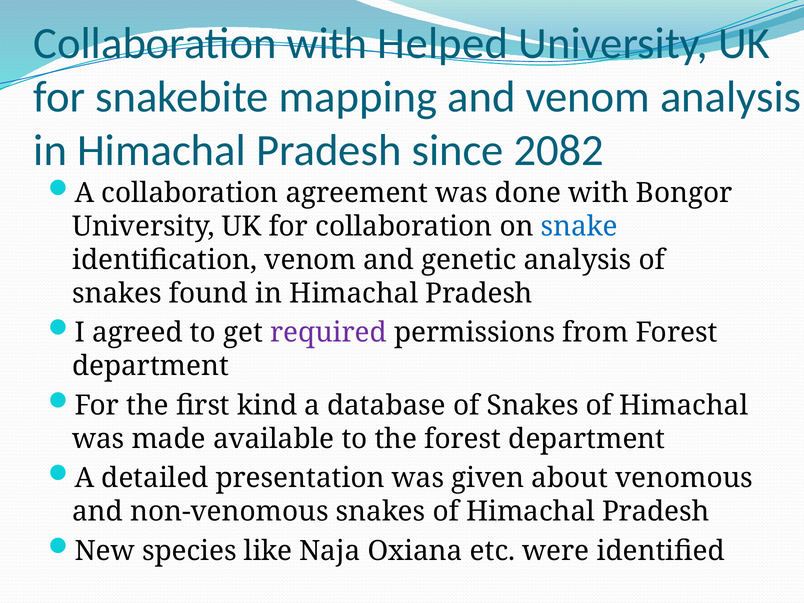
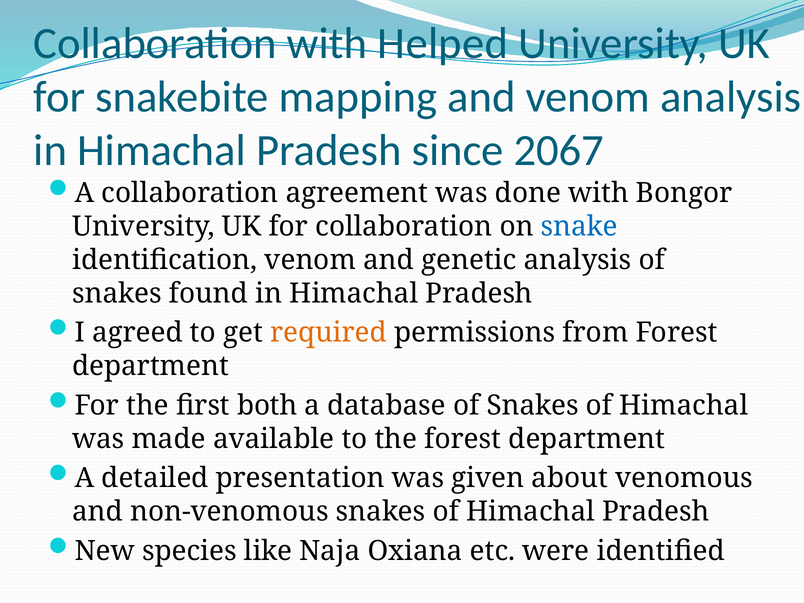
2082: 2082 -> 2067
required colour: purple -> orange
kind: kind -> both
